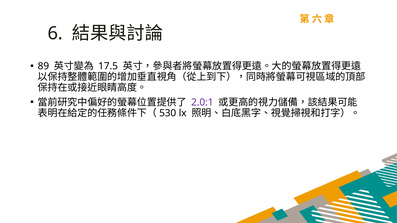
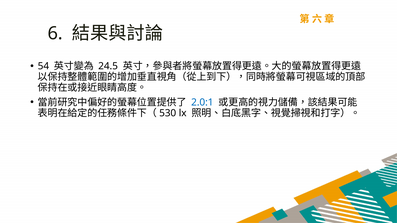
89: 89 -> 54
17.5: 17.5 -> 24.5
2.0:1 colour: purple -> blue
